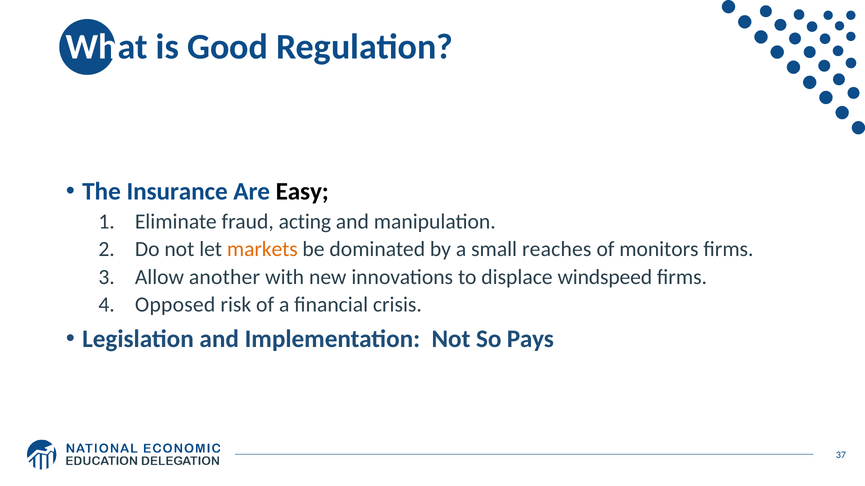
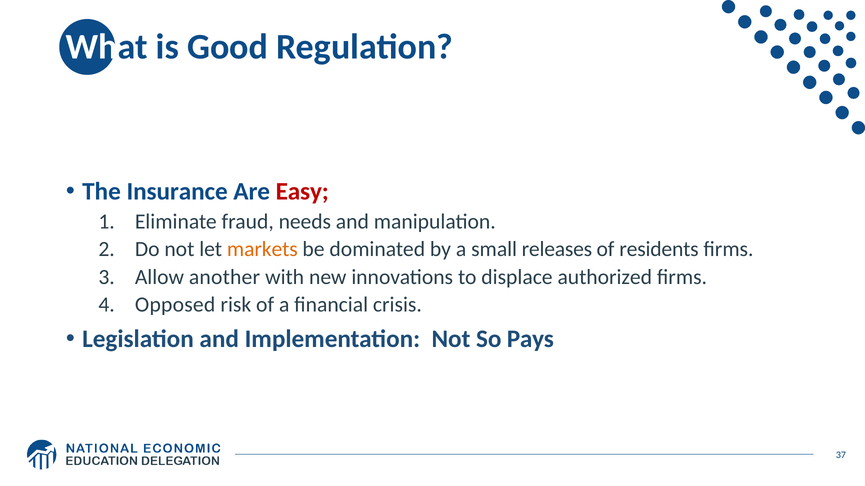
Easy colour: black -> red
acting: acting -> needs
reaches: reaches -> releases
monitors: monitors -> residents
windspeed: windspeed -> authorized
